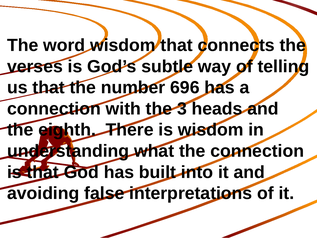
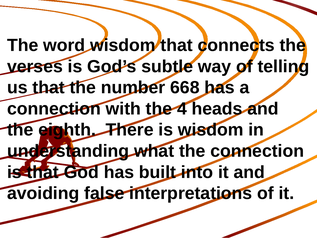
696: 696 -> 668
3: 3 -> 4
